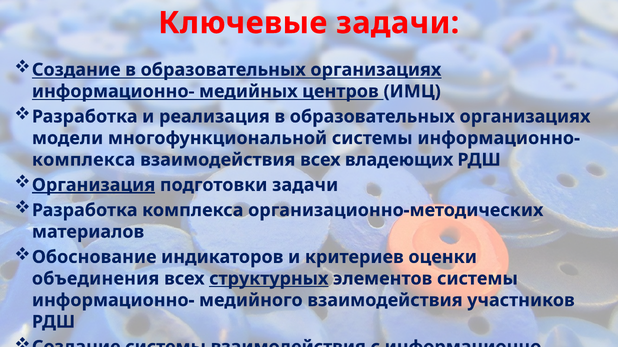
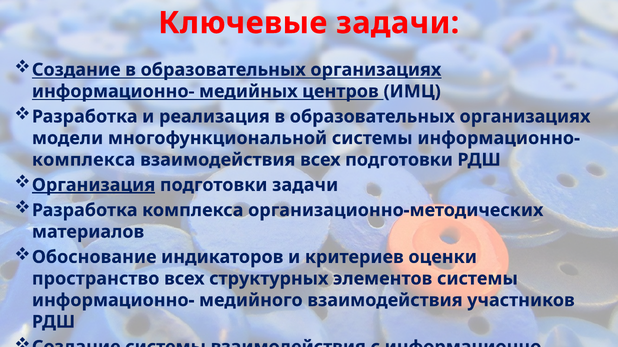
всех владеющих: владеющих -> подготовки
объединения: объединения -> пространство
структурных underline: present -> none
